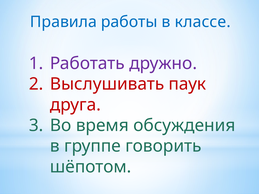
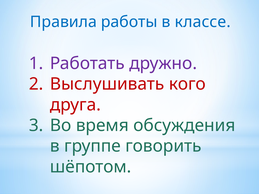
паук: паук -> кого
